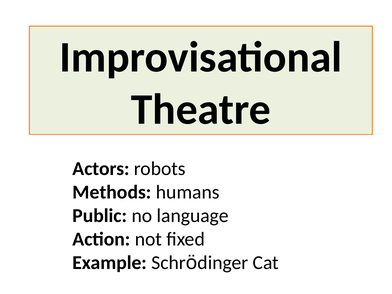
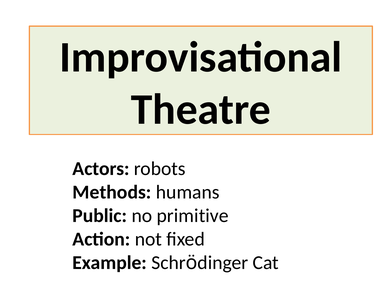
language: language -> primitive
